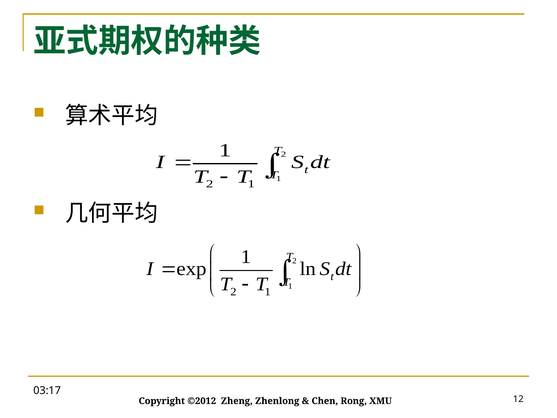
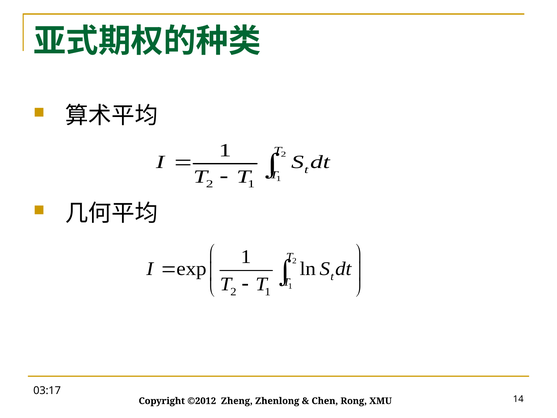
12: 12 -> 14
